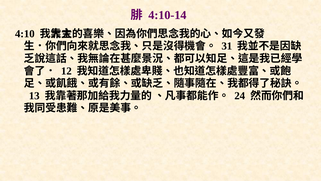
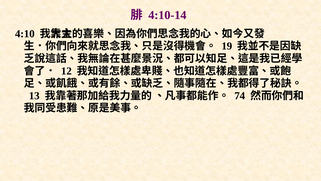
31: 31 -> 19
24: 24 -> 74
